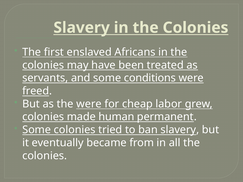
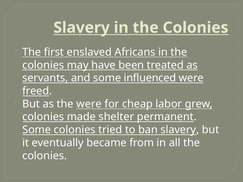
conditions: conditions -> influenced
human: human -> shelter
